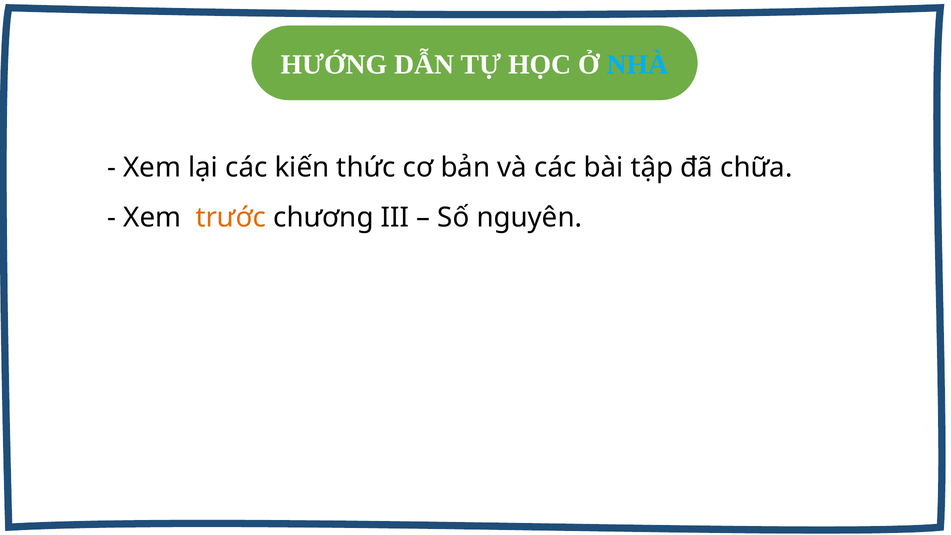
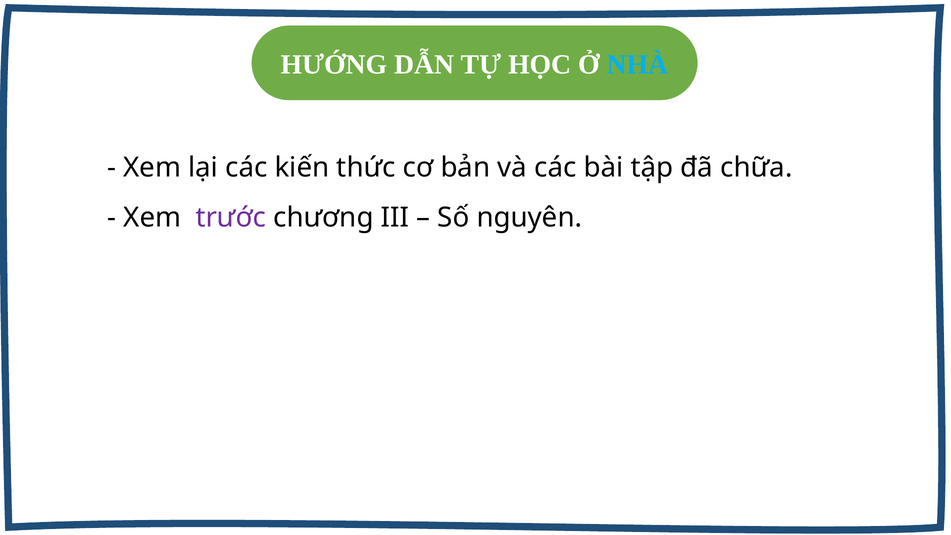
trước colour: orange -> purple
